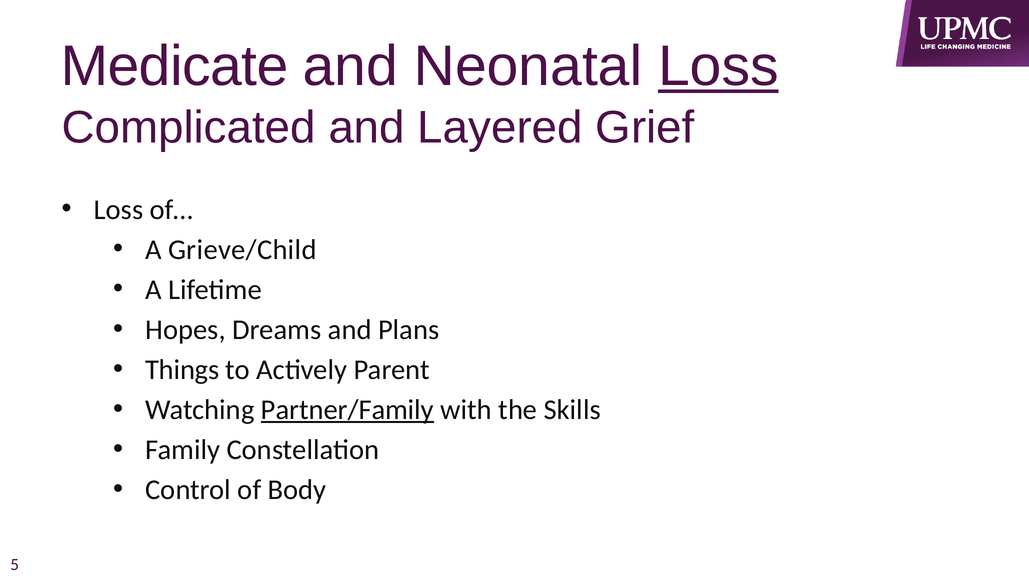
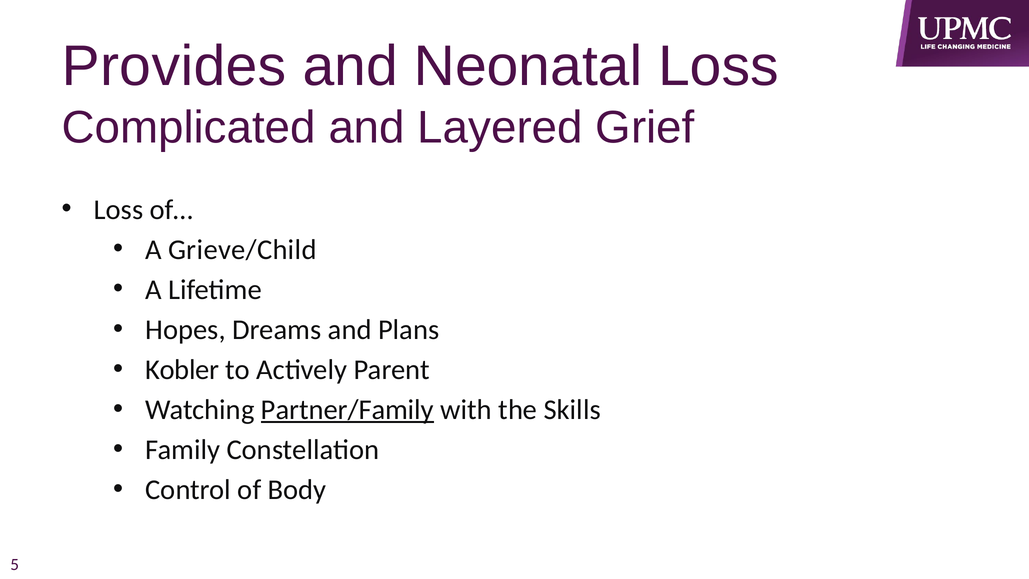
Medicate: Medicate -> Provides
Loss at (718, 67) underline: present -> none
Things: Things -> Kobler
